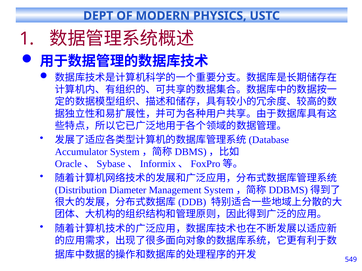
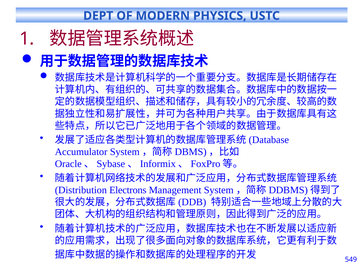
Diameter: Diameter -> Electrons
